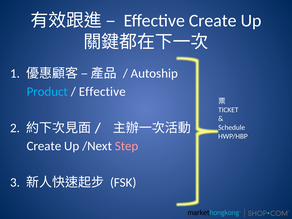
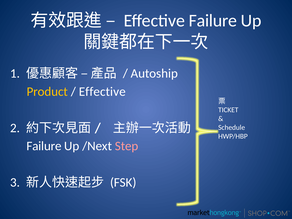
Effective Create: Create -> Failure
Product colour: light blue -> yellow
Create at (44, 146): Create -> Failure
